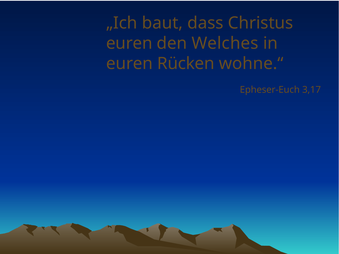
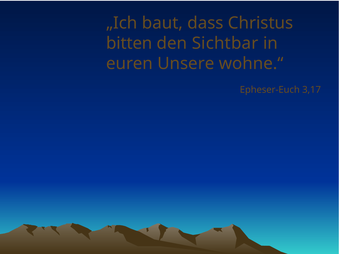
euren at (129, 43): euren -> bitten
Welches: Welches -> Sichtbar
Rücken: Rücken -> Unsere
